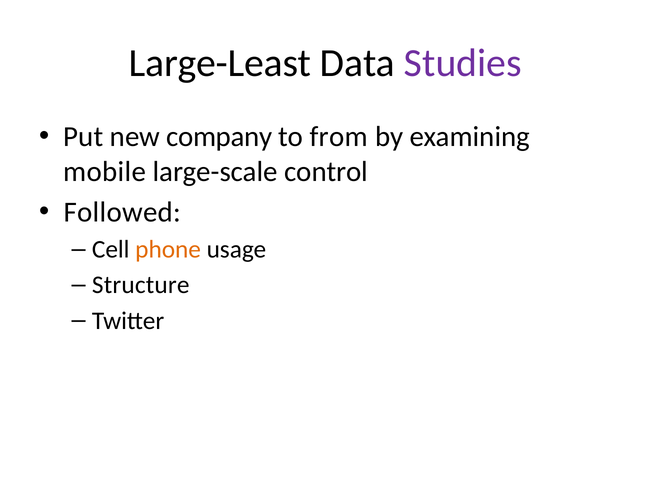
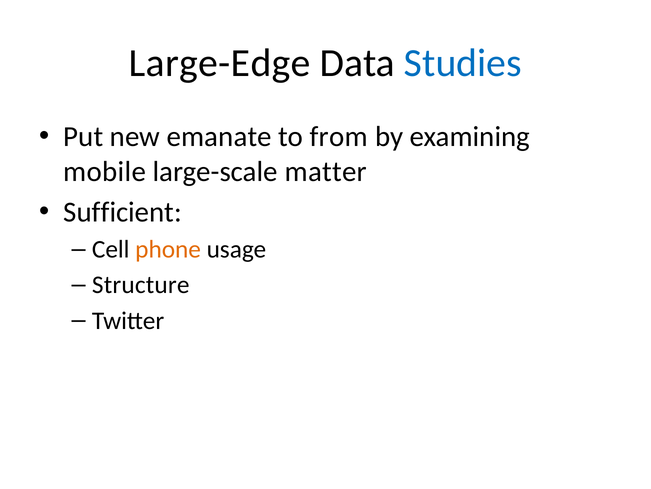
Large-Least: Large-Least -> Large-Edge
Studies colour: purple -> blue
company: company -> emanate
control: control -> matter
Followed: Followed -> Sufficient
